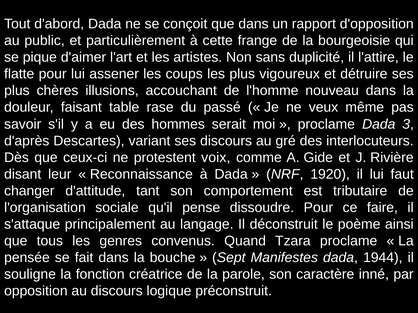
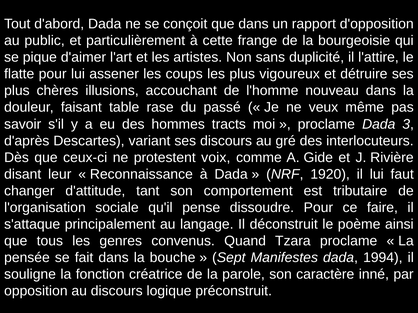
serait: serait -> tracts
1944: 1944 -> 1994
